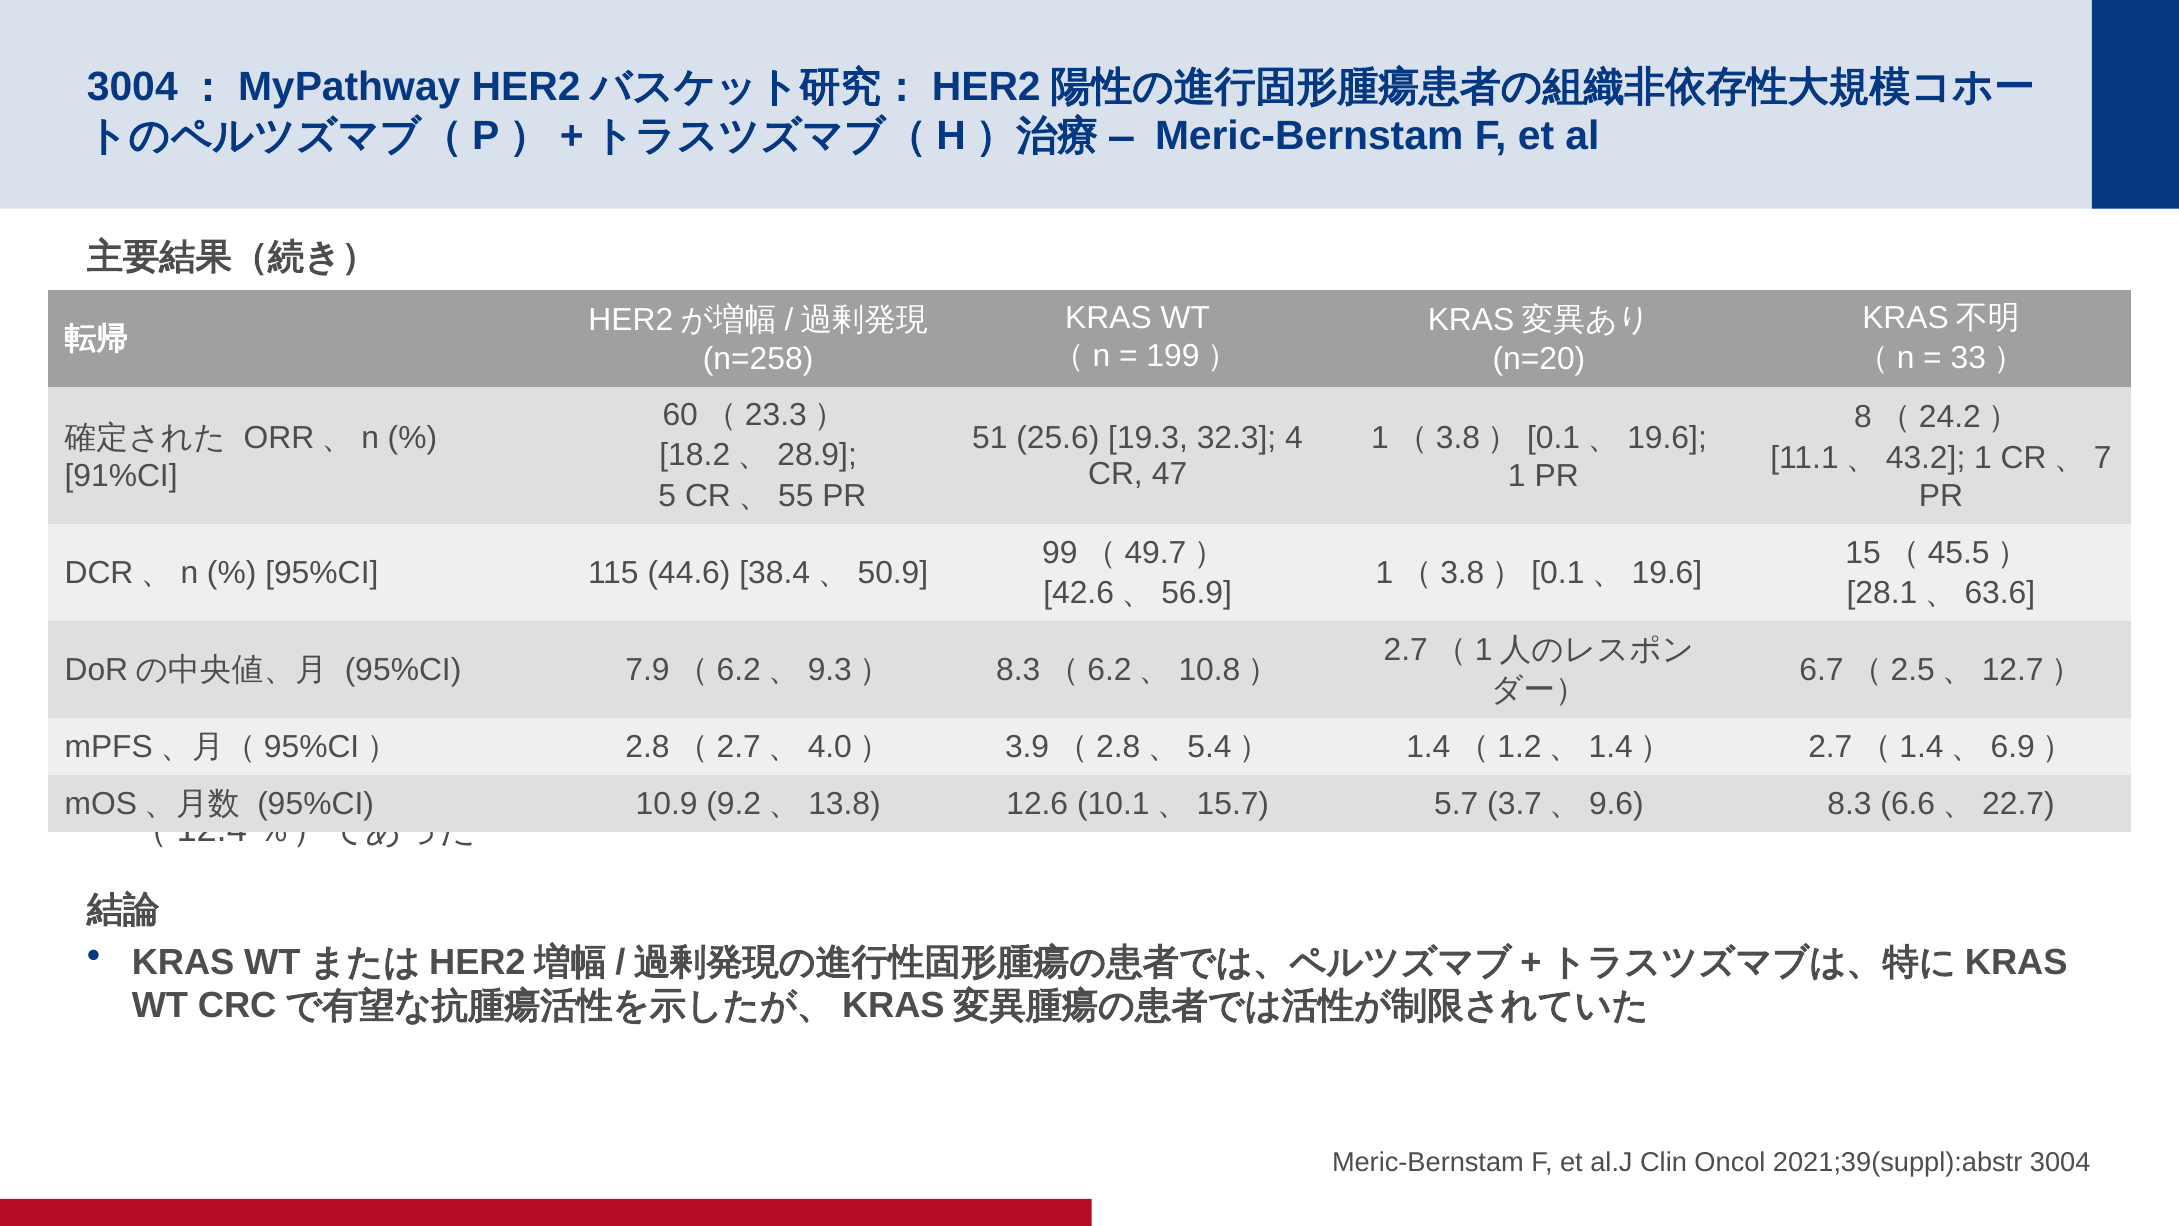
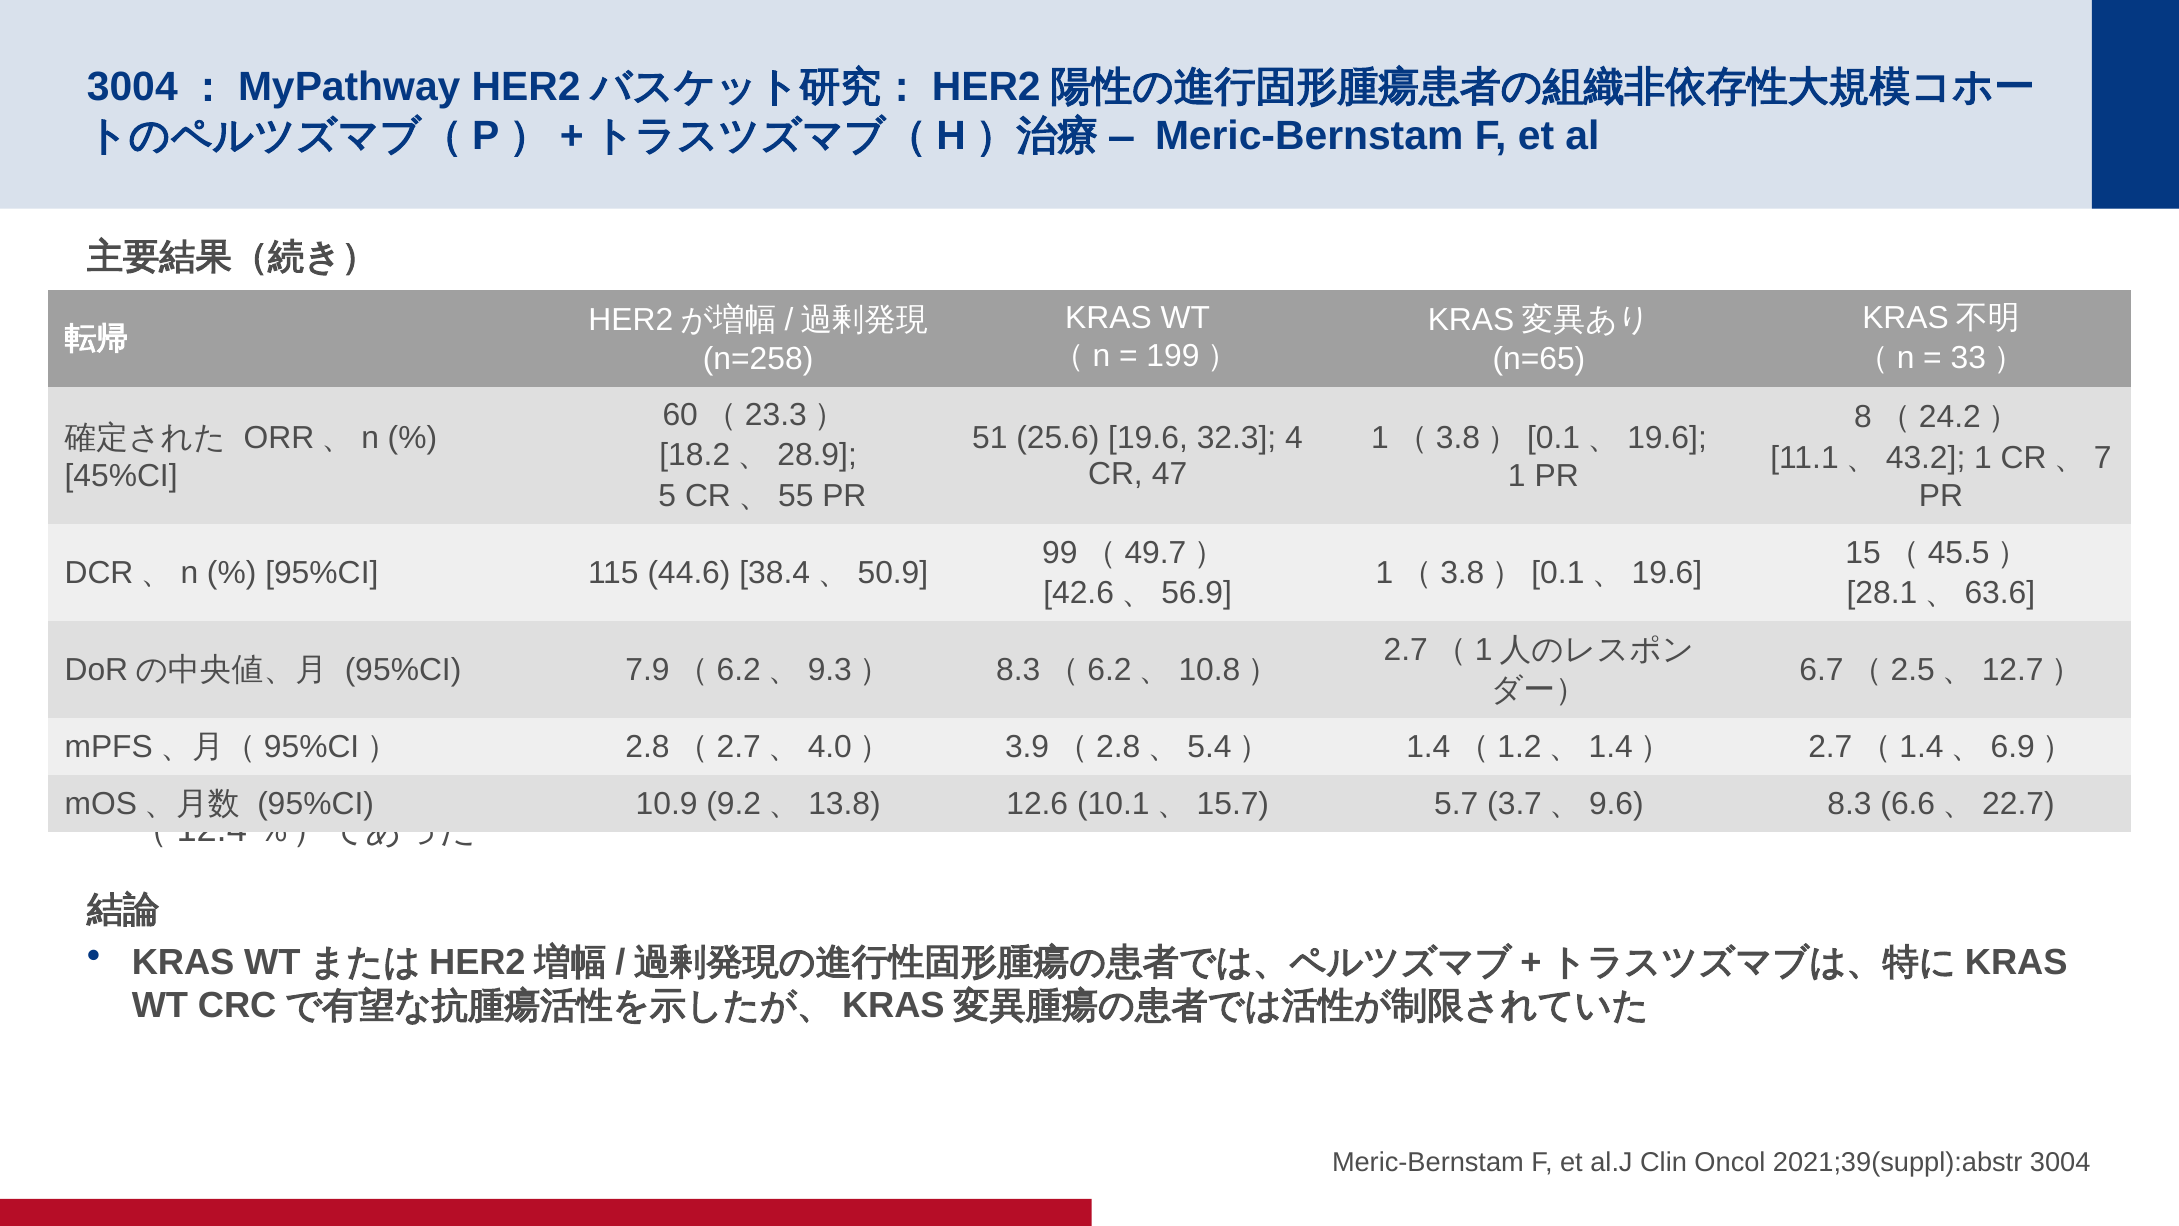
n=20: n=20 -> n=65
25.6 19.3: 19.3 -> 19.6
91%CI: 91%CI -> 45%CI
